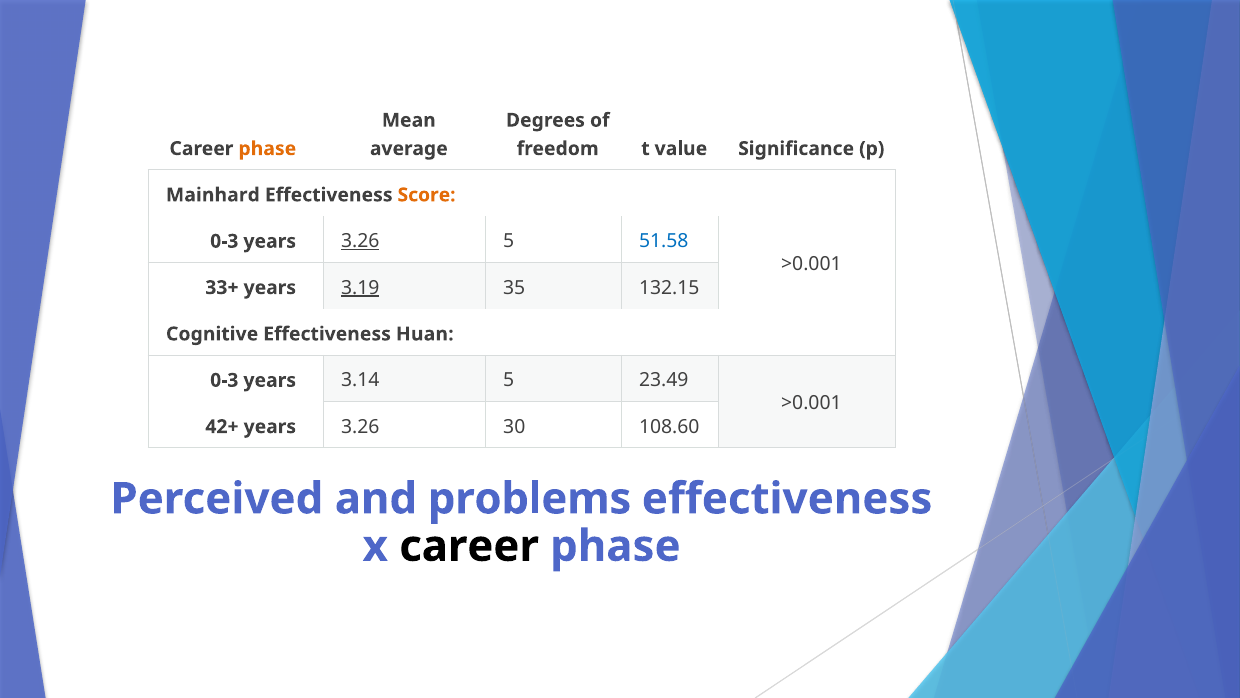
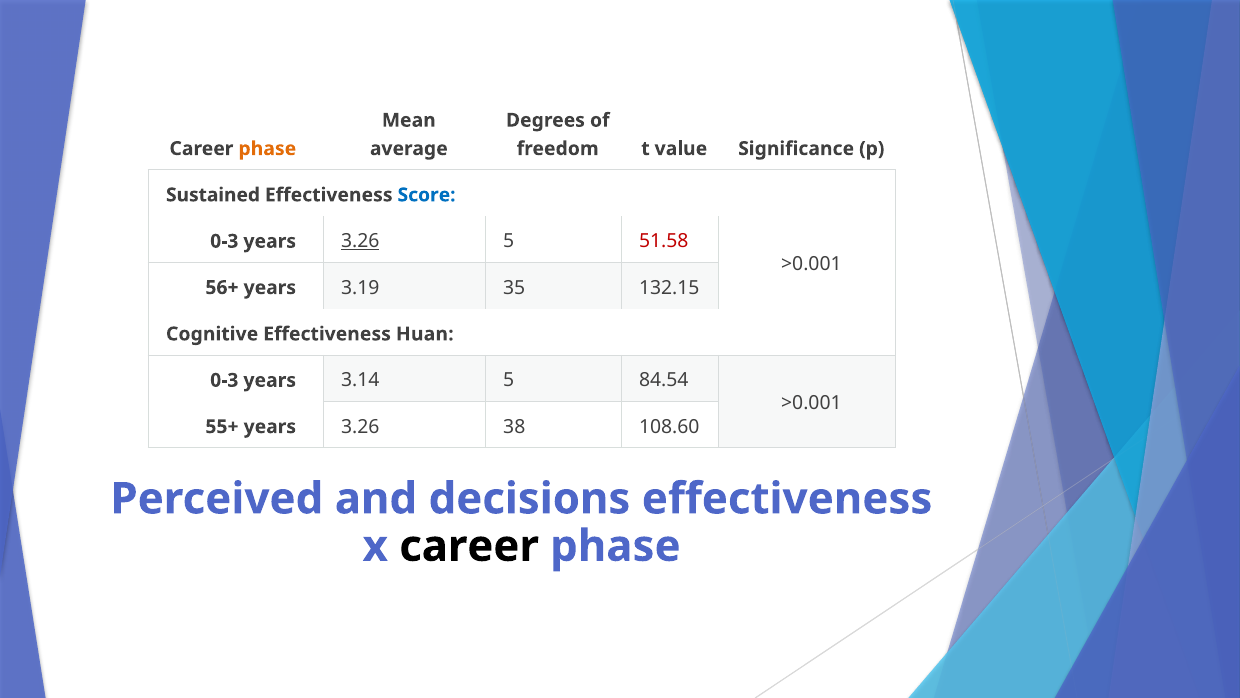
Mainhard: Mainhard -> Sustained
Score colour: orange -> blue
51.58 colour: blue -> red
33+: 33+ -> 56+
3.19 underline: present -> none
23.49: 23.49 -> 84.54
42+: 42+ -> 55+
30: 30 -> 38
problems: problems -> decisions
